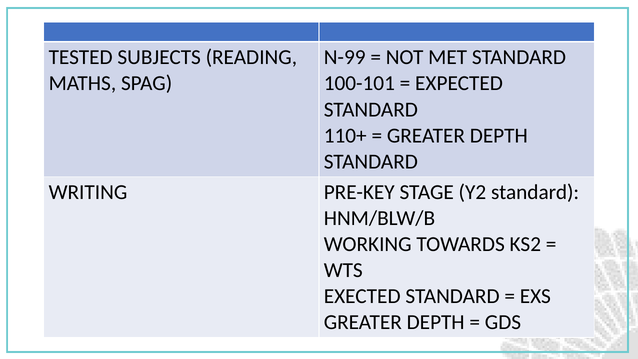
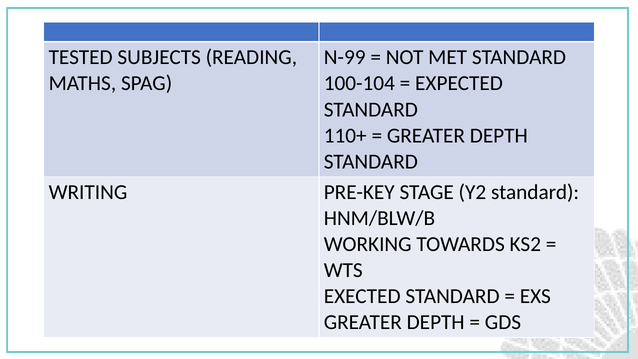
100-101: 100-101 -> 100-104
